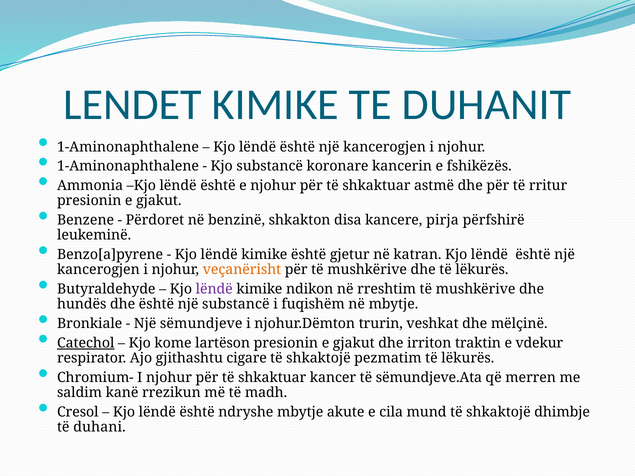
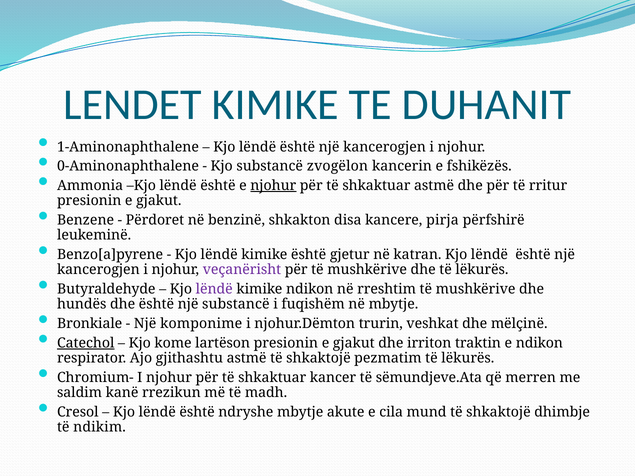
1-Aminonaphthalene at (128, 166): 1-Aminonaphthalene -> 0-Aminonaphthalene
koronare: koronare -> zvogëlon
njohur at (273, 186) underline: none -> present
veçanërisht colour: orange -> purple
sëmundjeve: sëmundjeve -> komponime
e vdekur: vdekur -> ndikon
gjithashtu cigare: cigare -> astmë
duhani: duhani -> ndikim
